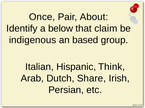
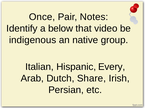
About: About -> Notes
claim: claim -> video
based: based -> native
Think: Think -> Every
